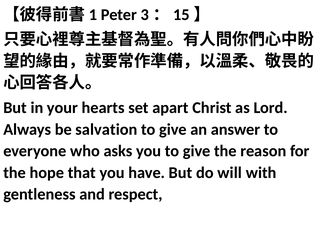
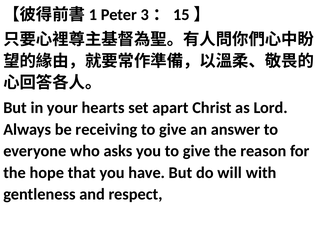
salvation: salvation -> receiving
